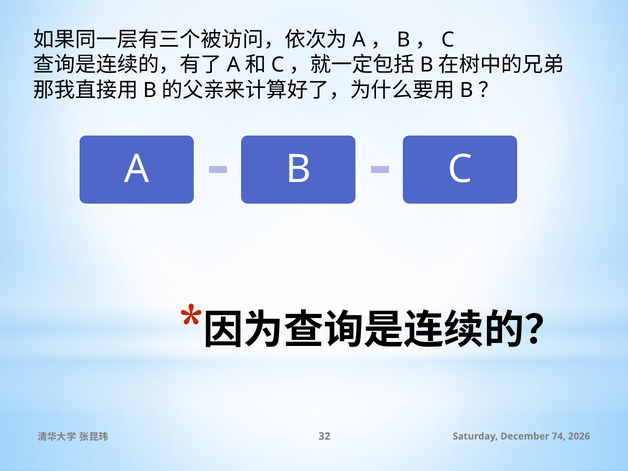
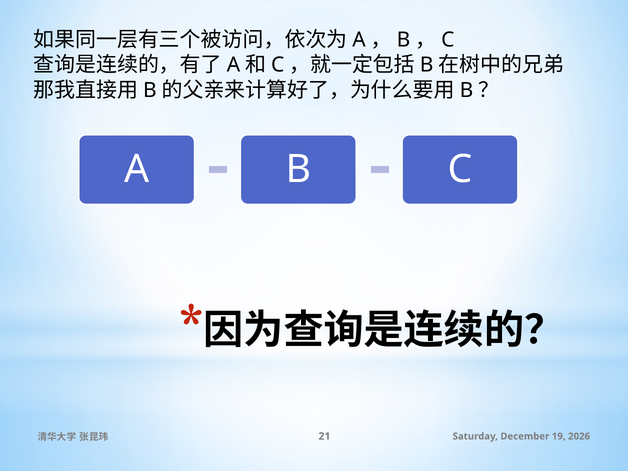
32: 32 -> 21
74: 74 -> 19
